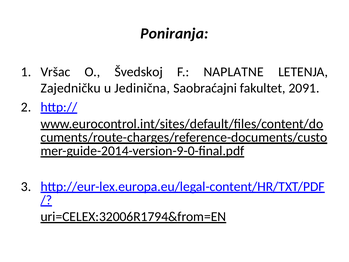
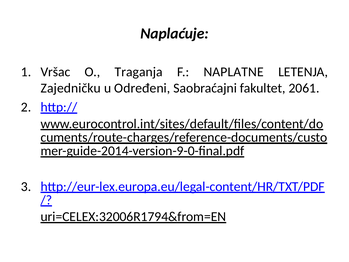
Poniranja: Poniranja -> Naplaćuje
Švedskoj: Švedskoj -> Traganja
Jedinična: Jedinična -> Određeni
2091: 2091 -> 2061
